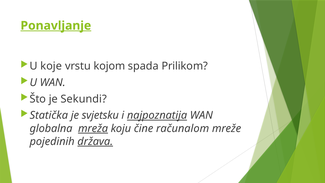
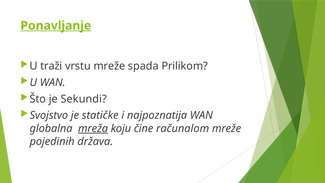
koje: koje -> traži
vrstu kojom: kojom -> mreže
Statička: Statička -> Svojstvo
svjetsku: svjetsku -> statičke
najpoznatija underline: present -> none
država underline: present -> none
